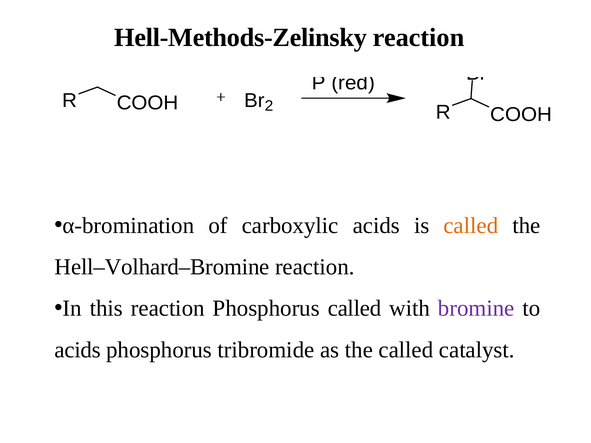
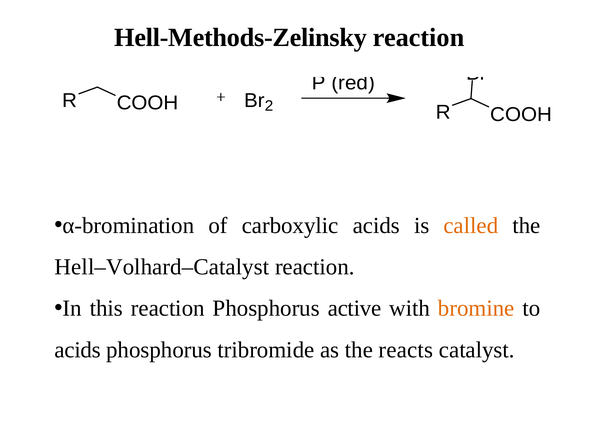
Hell–Volhard–Bromine: Hell–Volhard–Bromine -> Hell–Volhard–Catalyst
Phosphorus called: called -> active
bromine colour: purple -> orange
the called: called -> reacts
